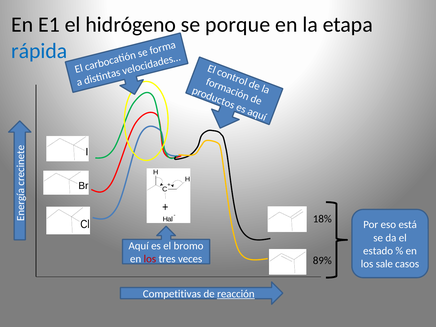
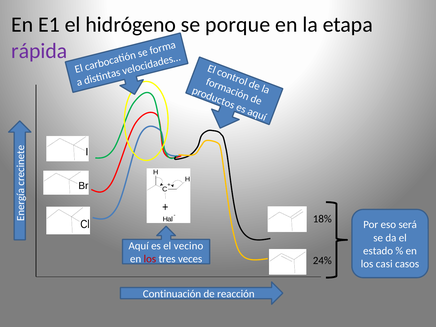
rápida colour: blue -> purple
está: está -> será
bromo: bromo -> vecino
89%: 89% -> 24%
sale: sale -> casi
Competitivas: Competitivas -> Continuación
reacción underline: present -> none
